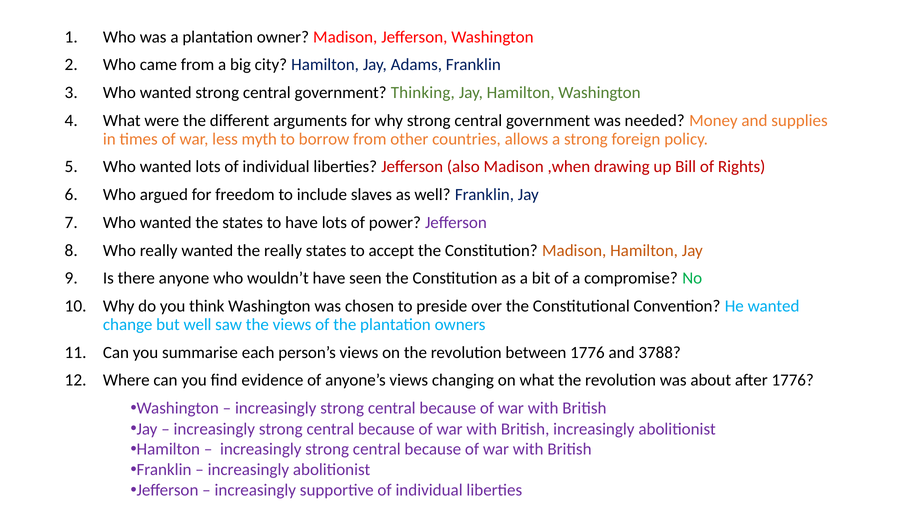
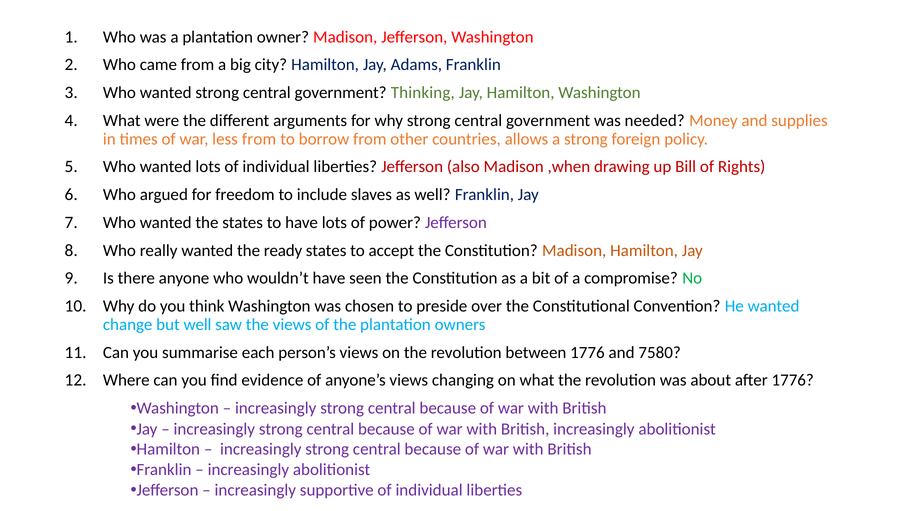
less myth: myth -> from
the really: really -> ready
3788: 3788 -> 7580
